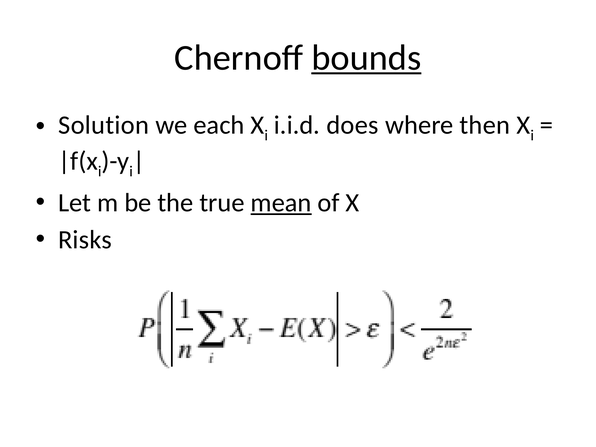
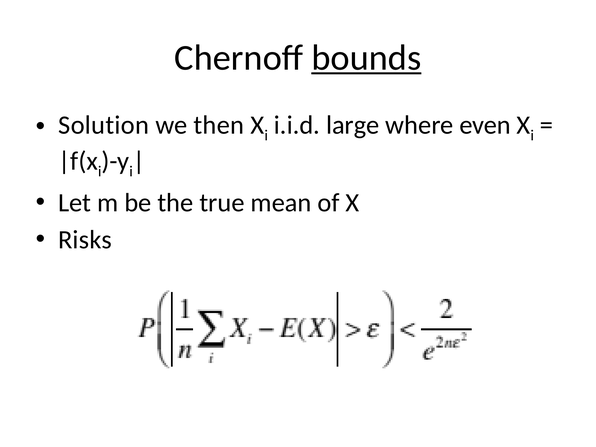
each: each -> then
does: does -> large
then: then -> even
mean underline: present -> none
